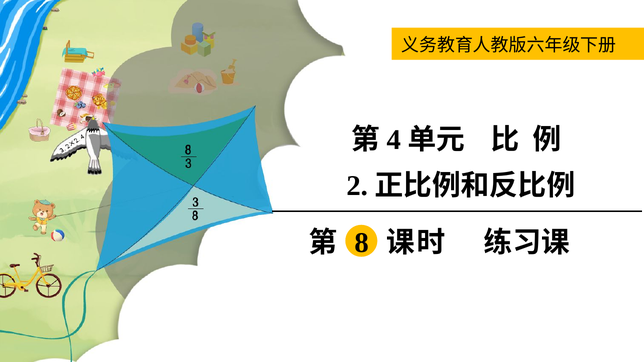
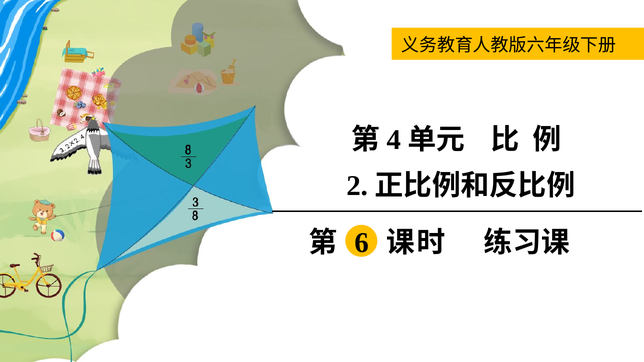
8: 8 -> 6
